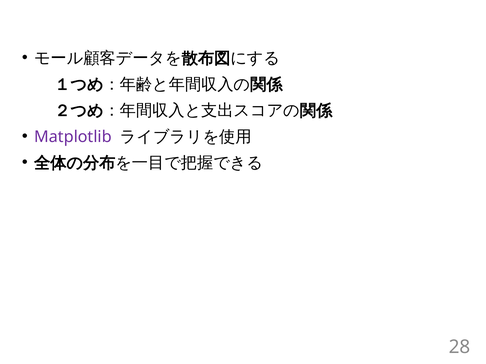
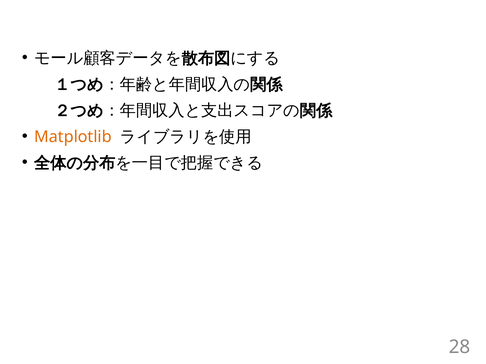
Matplotlib colour: purple -> orange
